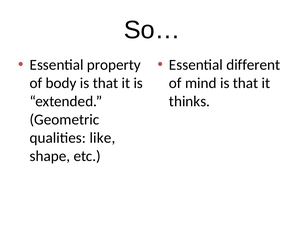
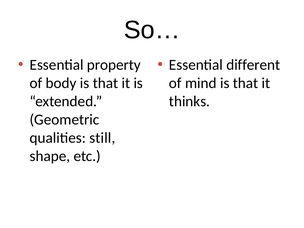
like: like -> still
